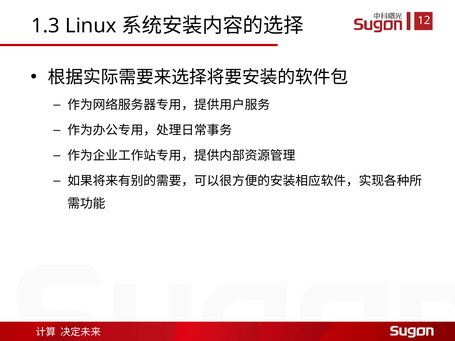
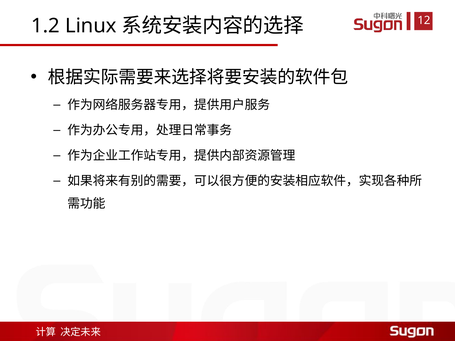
1.3: 1.3 -> 1.2
